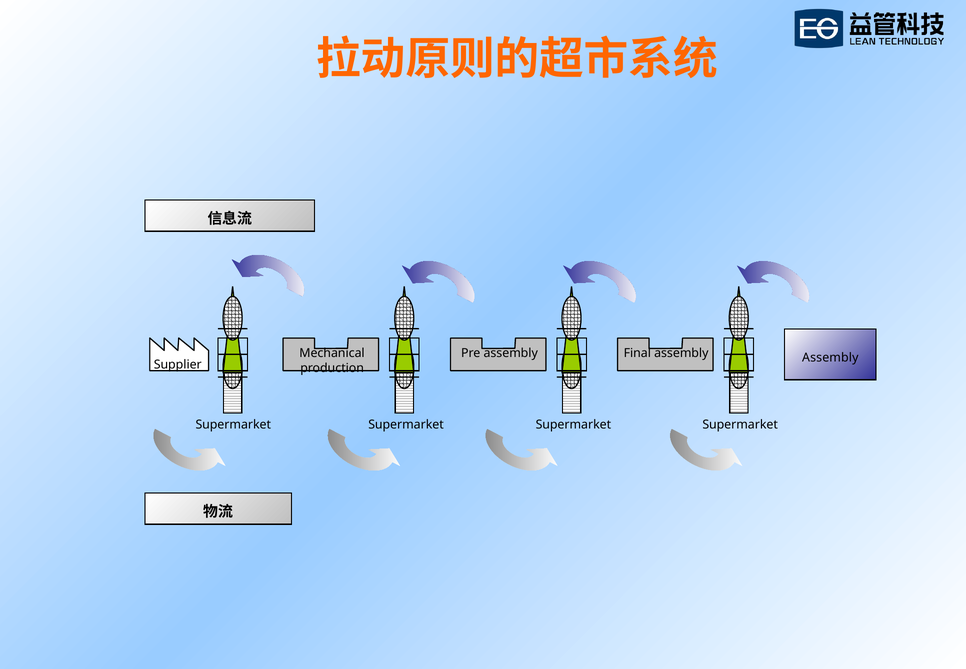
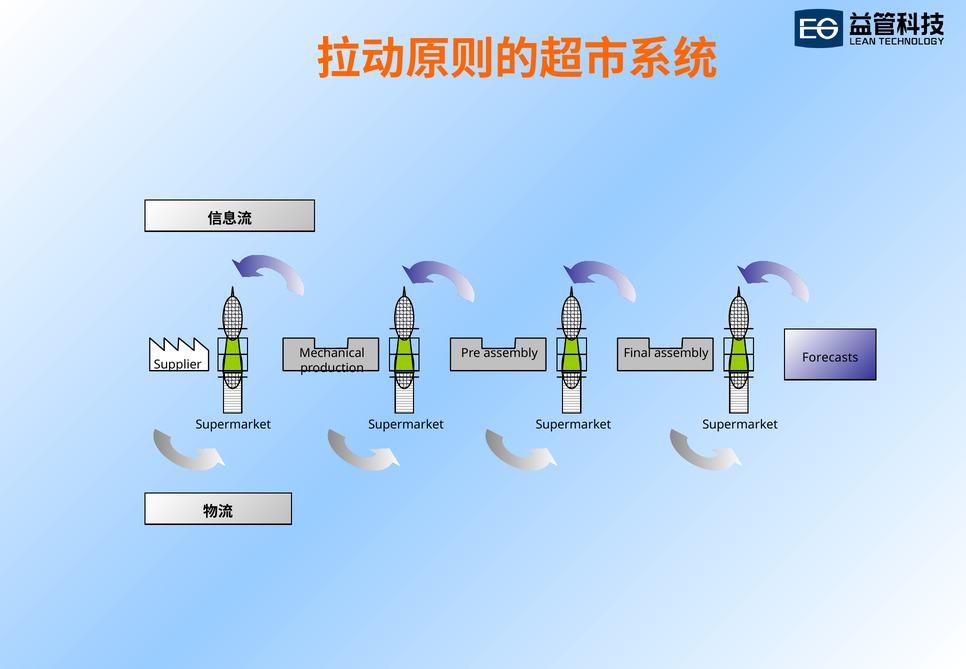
Assembly at (830, 357): Assembly -> Forecasts
